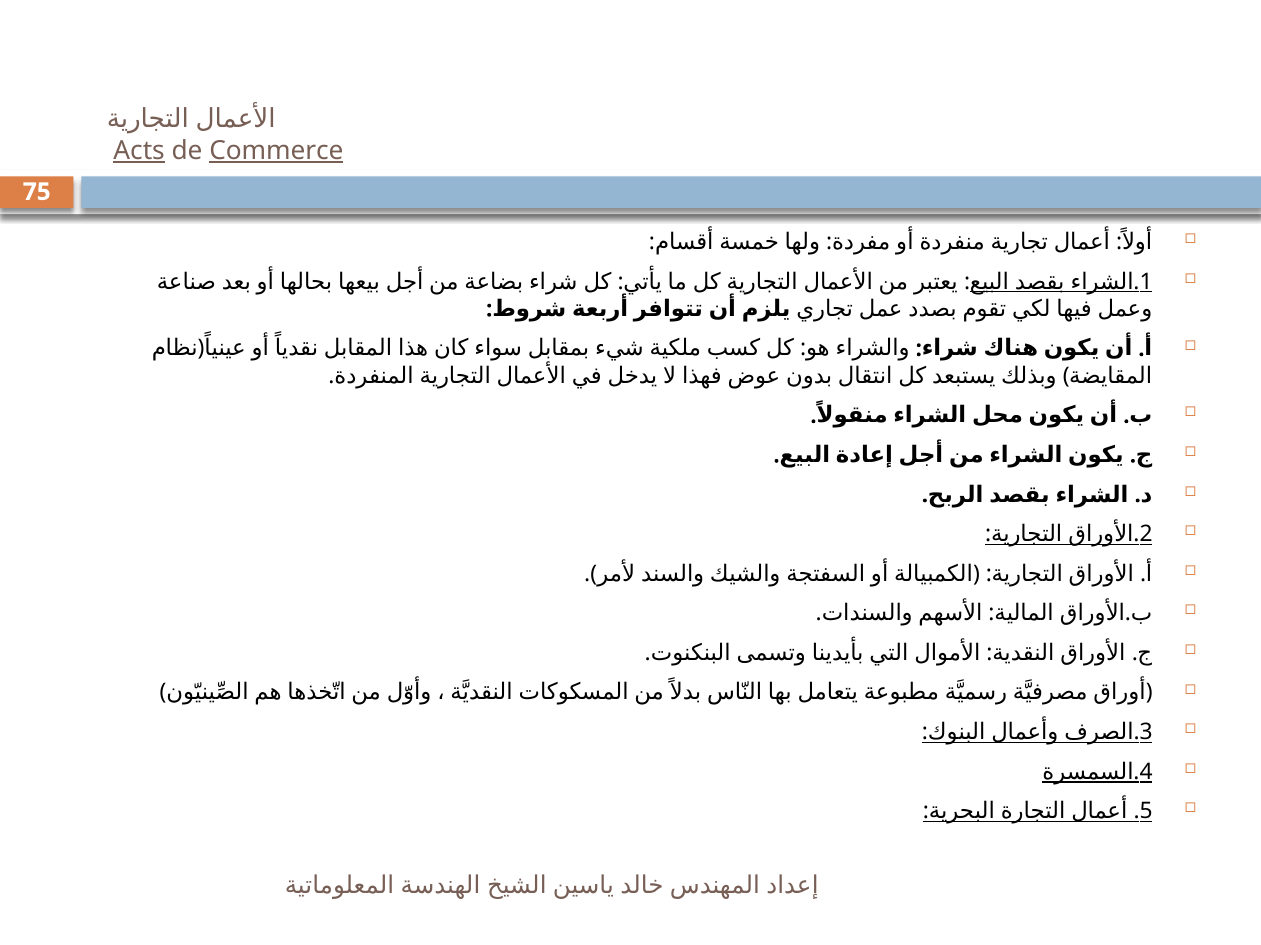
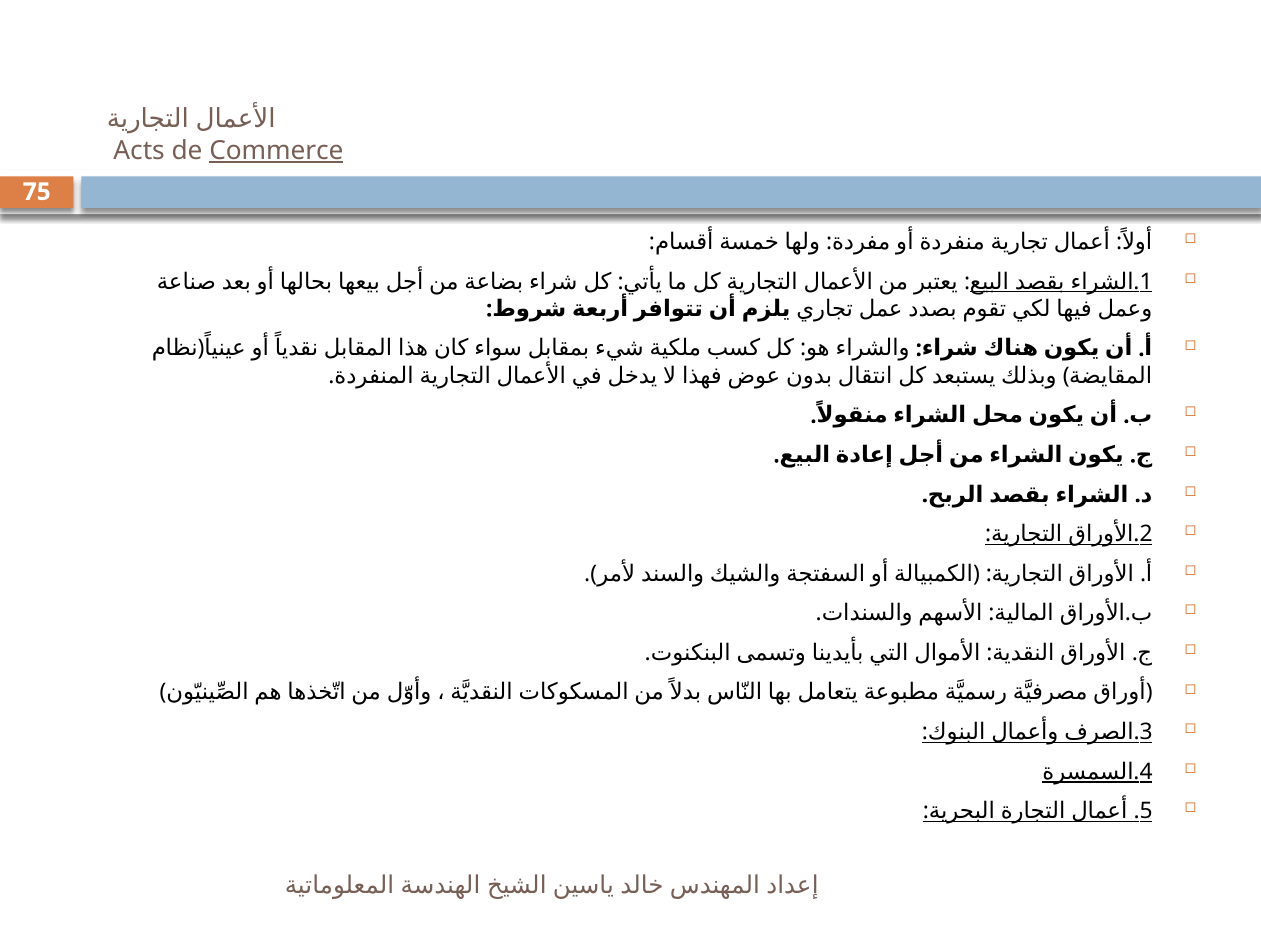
Acts underline: present -> none
